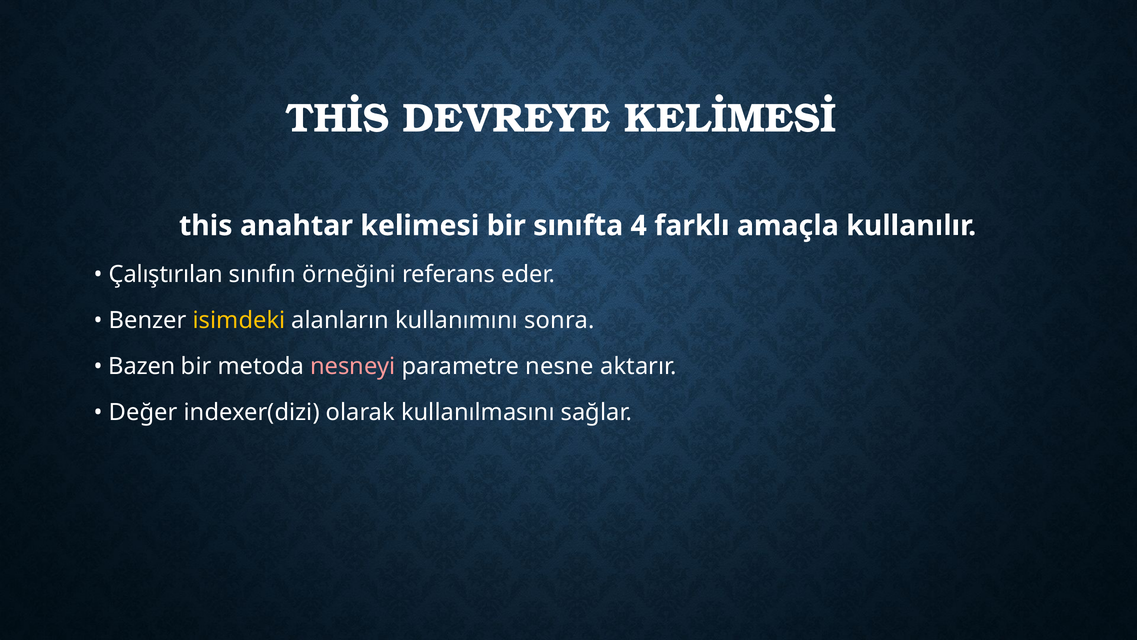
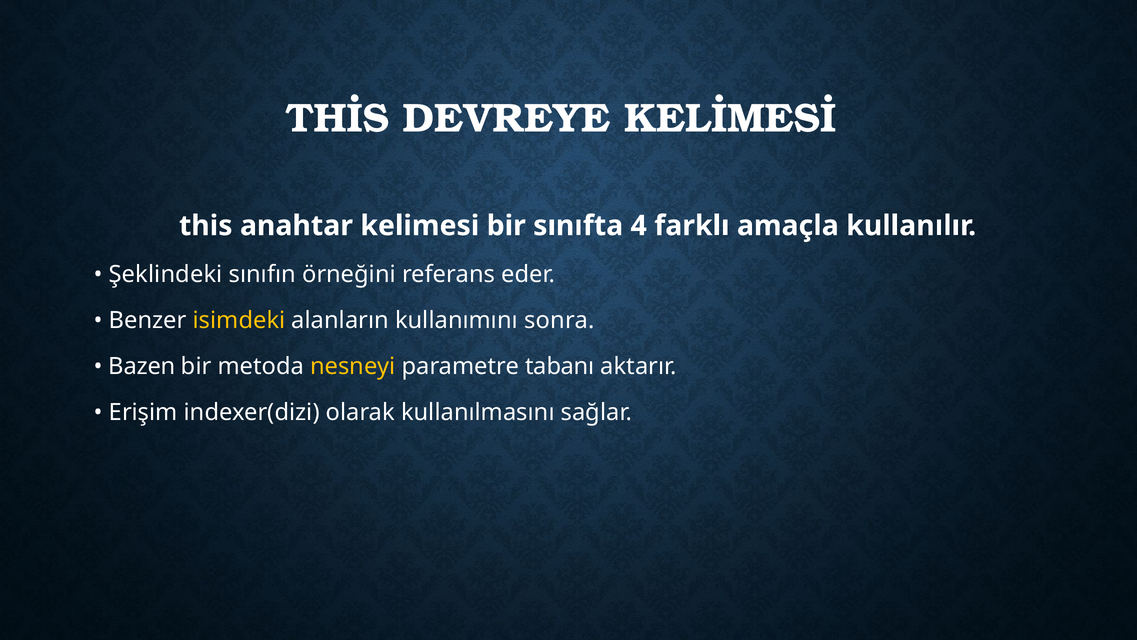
Çalıştırılan: Çalıştırılan -> Şeklindeki
nesneyi colour: pink -> yellow
nesne: nesne -> tabanı
Değer: Değer -> Erişim
